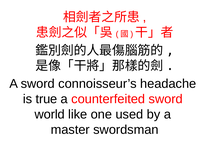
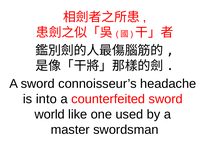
true: true -> into
